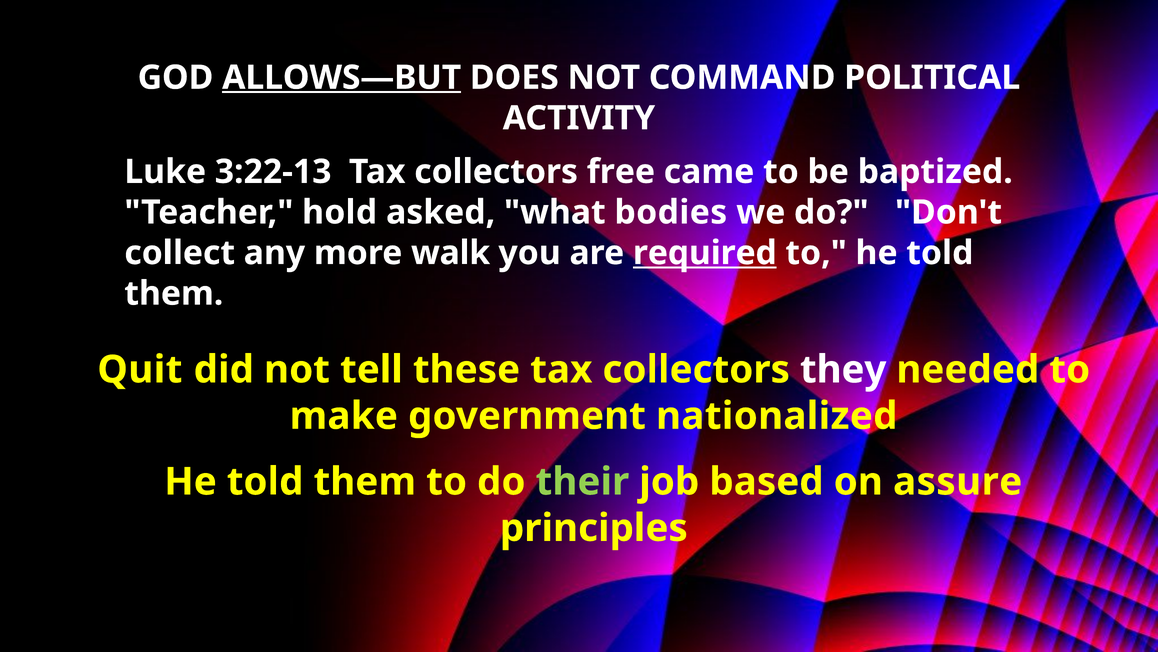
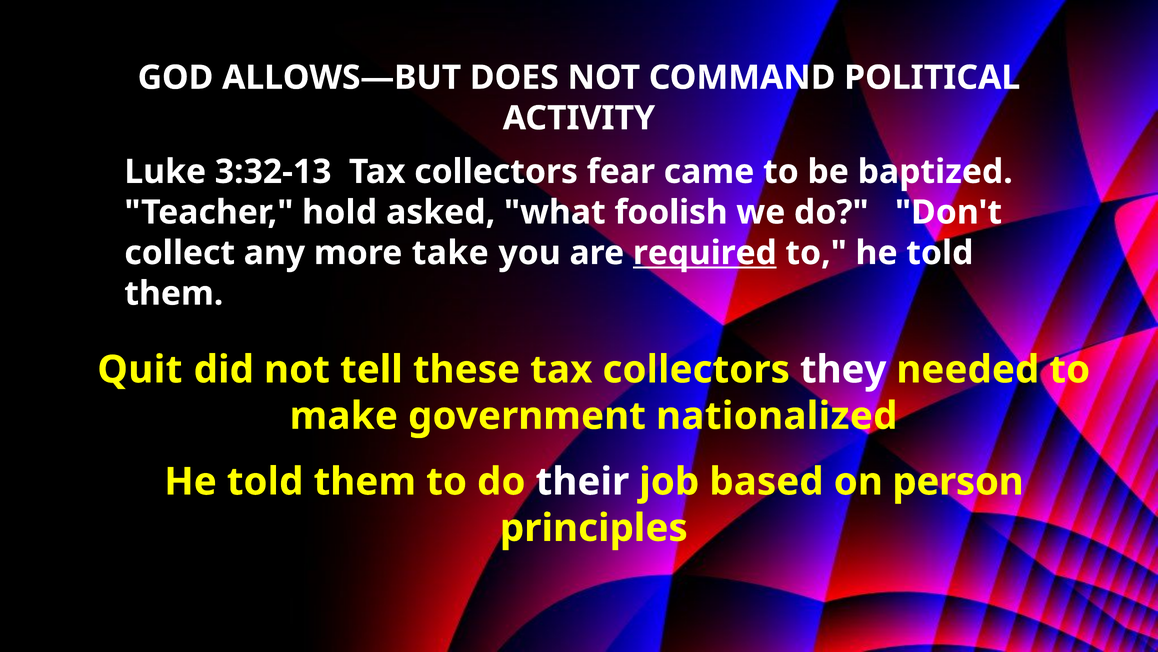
ALLOWS—BUT underline: present -> none
3:22-13: 3:22-13 -> 3:32-13
free: free -> fear
bodies: bodies -> foolish
walk: walk -> take
their colour: light green -> white
assure: assure -> person
